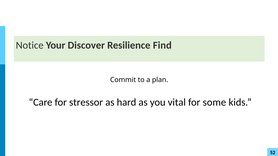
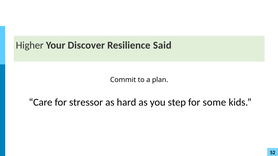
Notice: Notice -> Higher
Find: Find -> Said
vital: vital -> step
